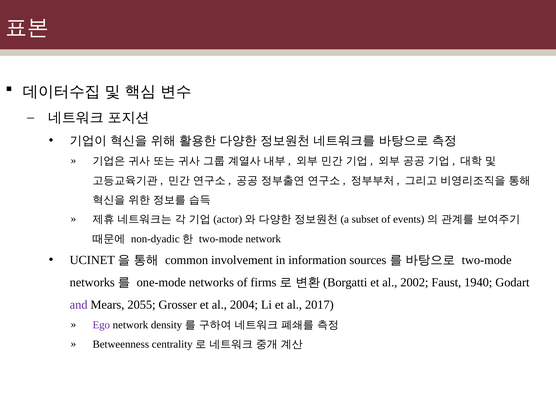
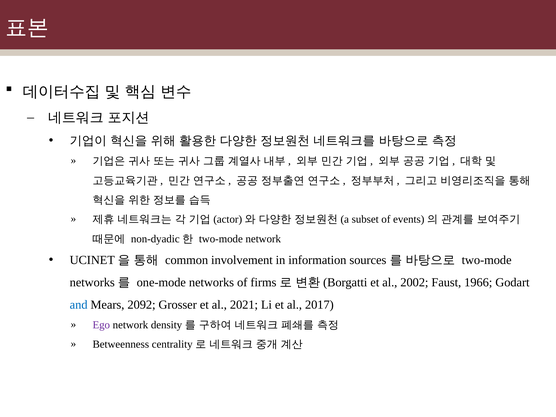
1940: 1940 -> 1966
and colour: purple -> blue
2055: 2055 -> 2092
2004: 2004 -> 2021
